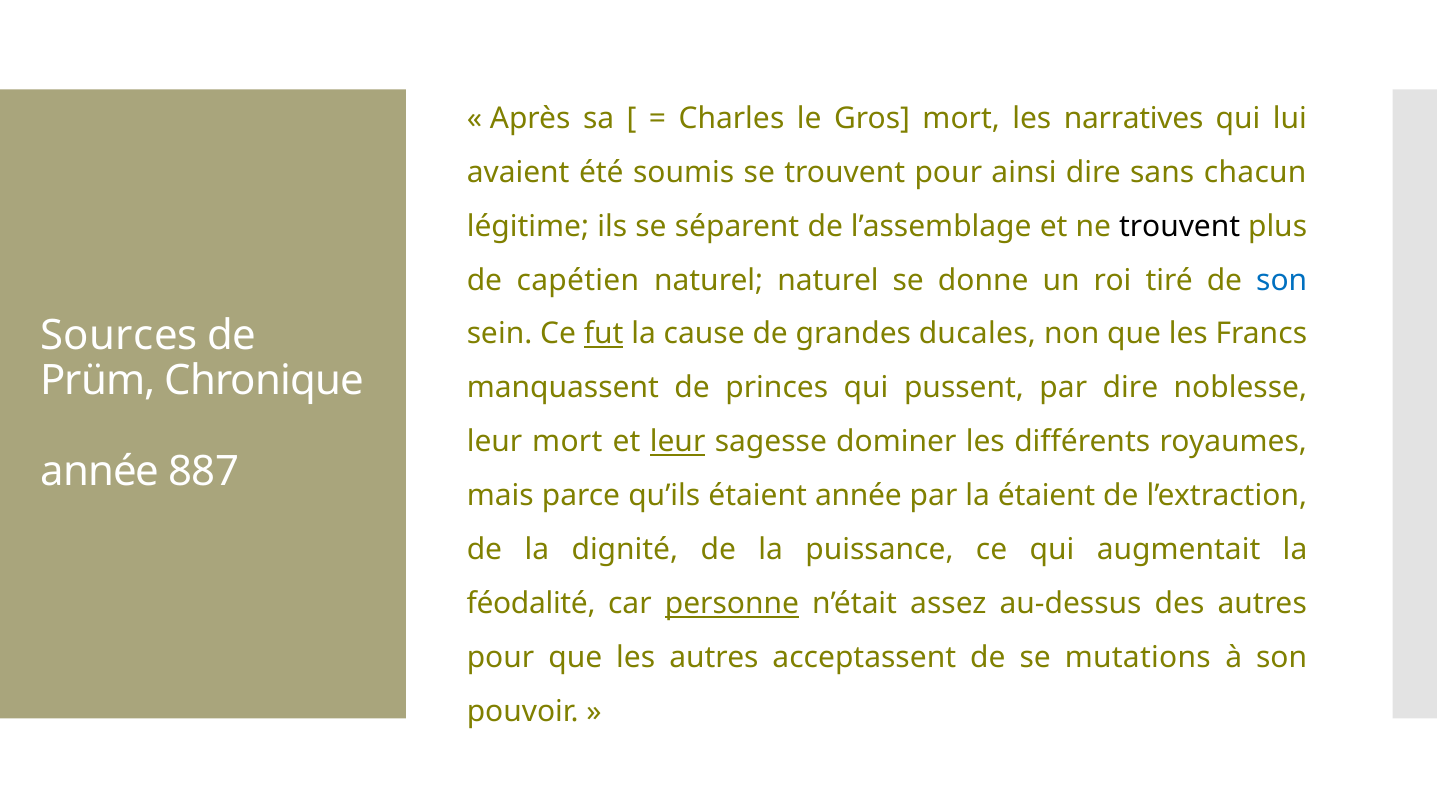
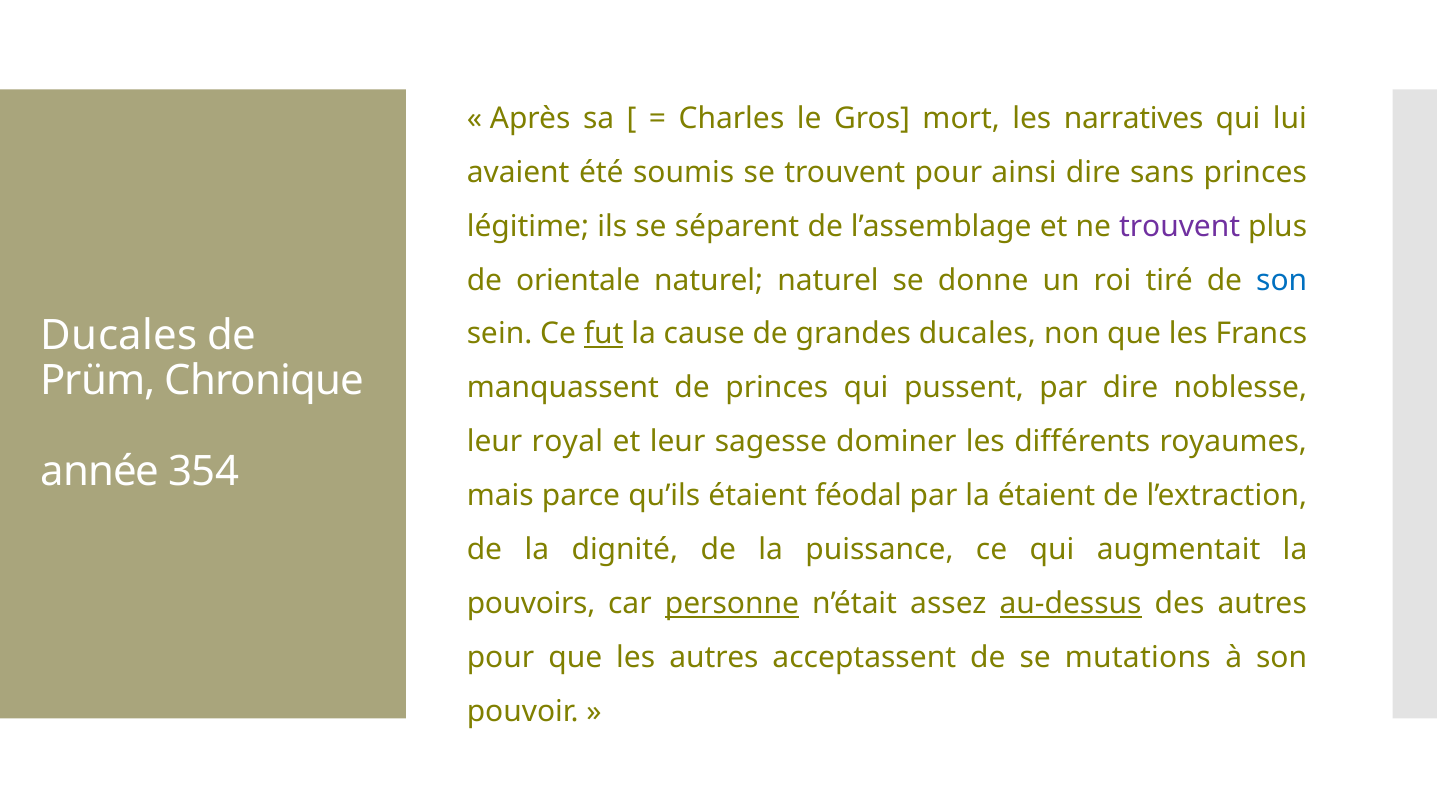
sans chacun: chacun -> princes
trouvent at (1180, 226) colour: black -> purple
capétien: capétien -> orientale
Sources at (119, 336): Sources -> Ducales
leur mort: mort -> royal
leur at (678, 442) underline: present -> none
887: 887 -> 354
étaient année: année -> féodal
féodalité: féodalité -> pouvoirs
au-dessus underline: none -> present
